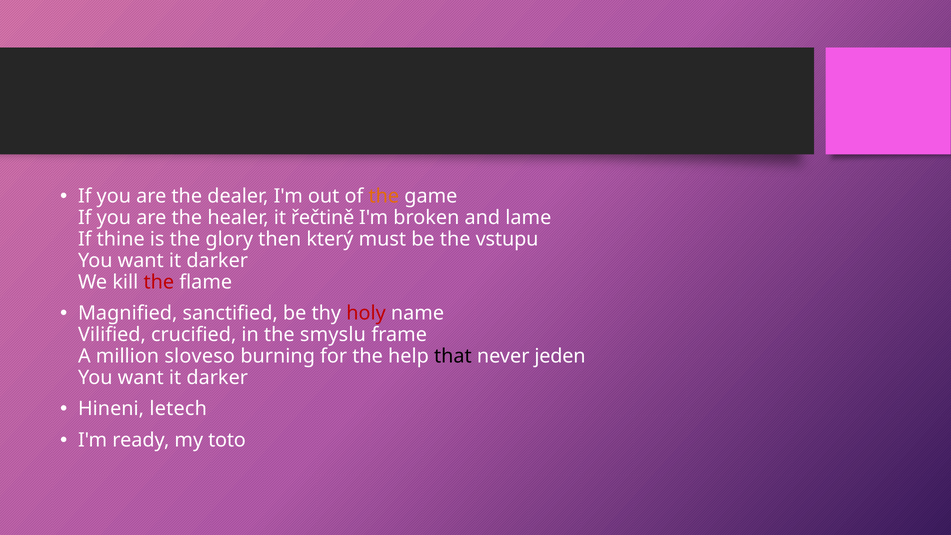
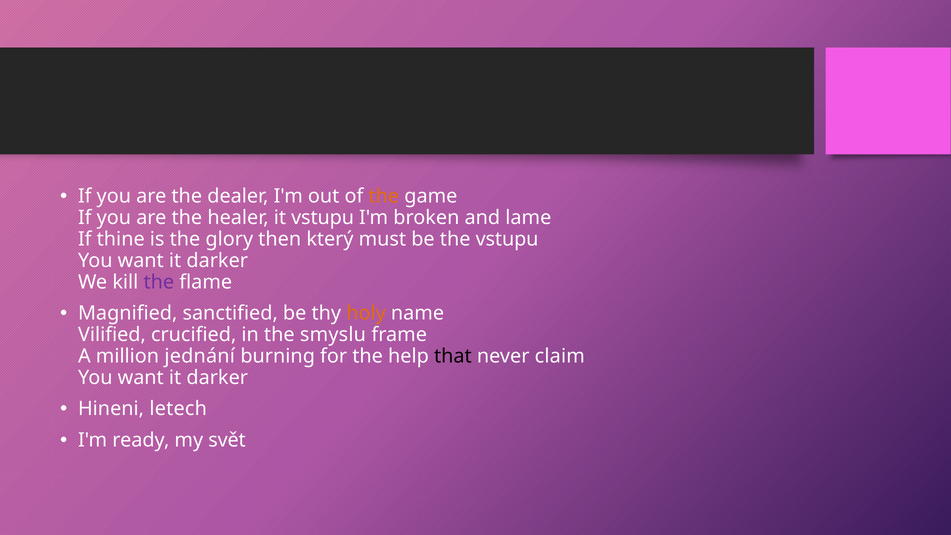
it řečtině: řečtině -> vstupu
the at (159, 282) colour: red -> purple
holy colour: red -> orange
sloveso: sloveso -> jednání
jeden: jeden -> claim
toto: toto -> svět
